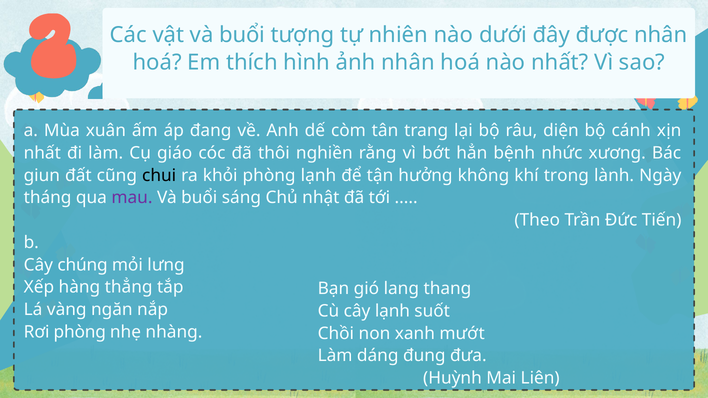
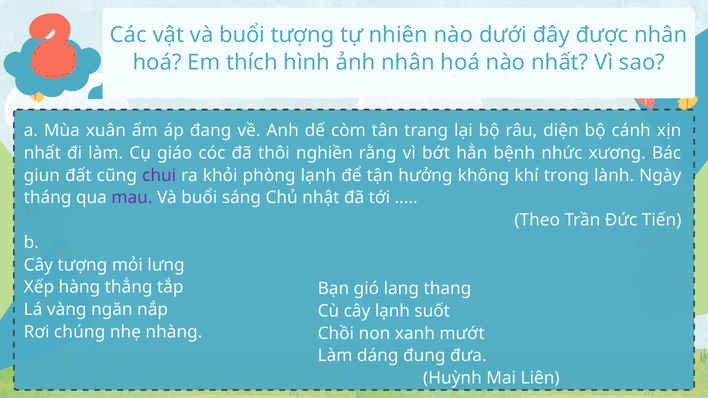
chui colour: black -> purple
Cây chúng: chúng -> tượng
Rơi phòng: phòng -> chúng
